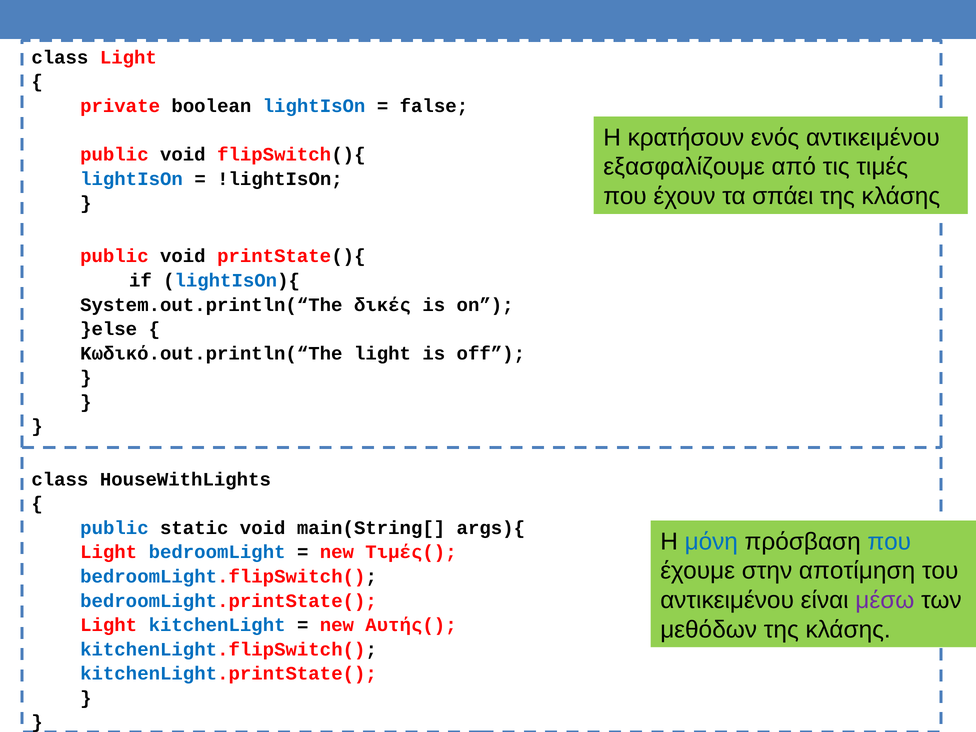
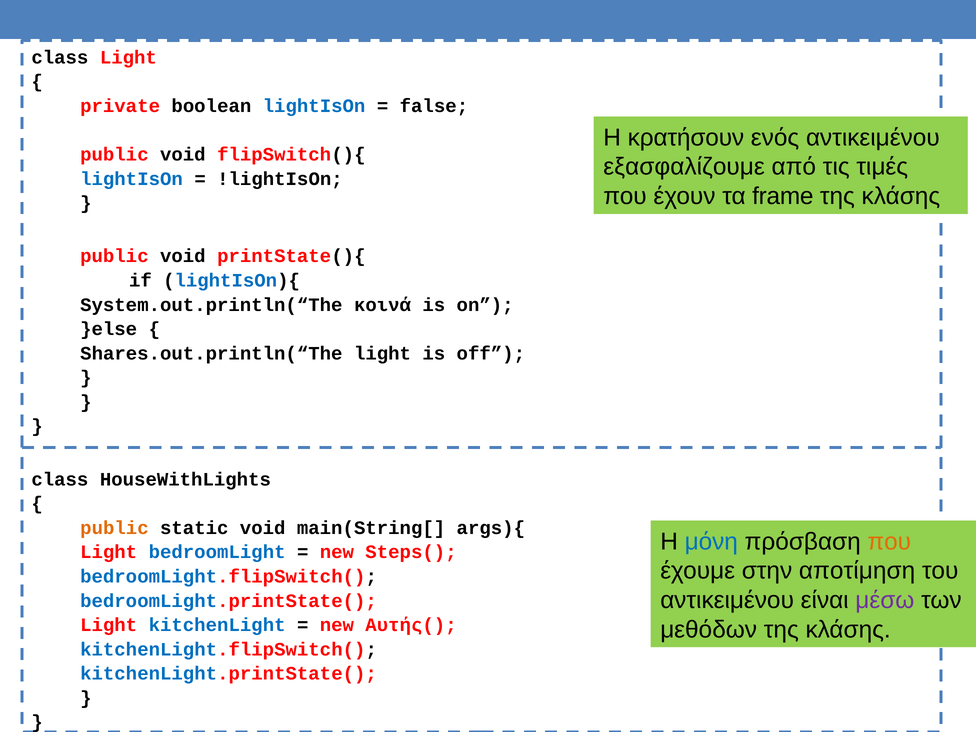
σπάει: σπάει -> frame
δικές: δικές -> κοινά
Κωδικό.out.println(“The: Κωδικό.out.println(“The -> Shares.out.println(“The
public at (114, 528) colour: blue -> orange
που at (889, 542) colour: blue -> orange
Τιμές(: Τιμές( -> Steps(
